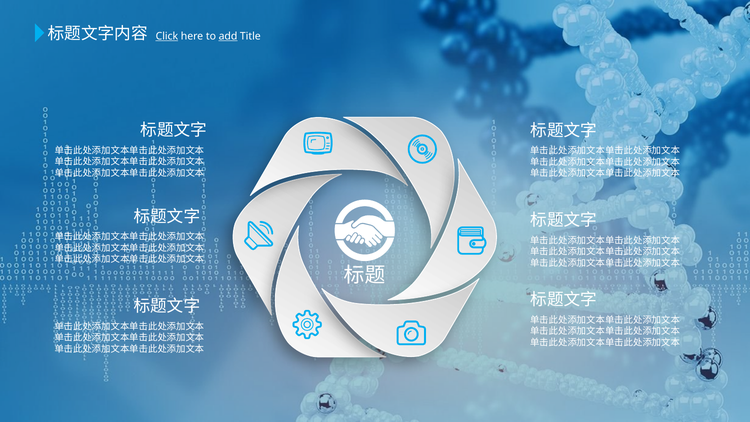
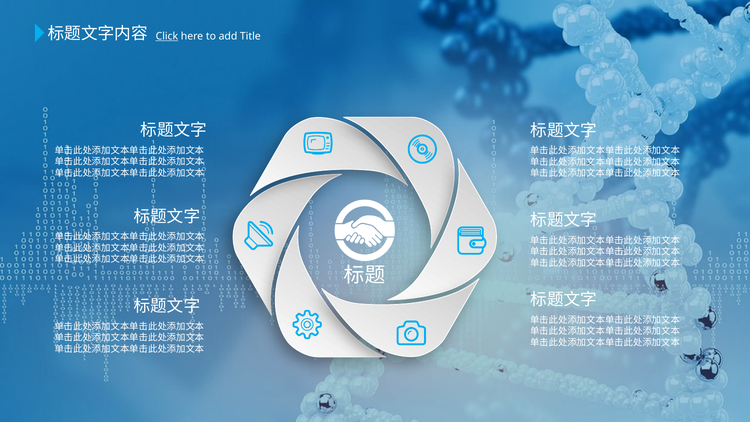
add underline: present -> none
